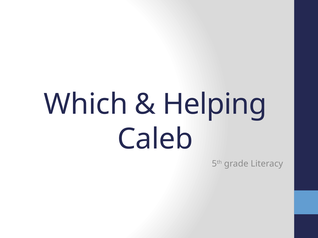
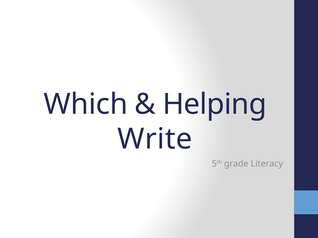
Caleb: Caleb -> Write
